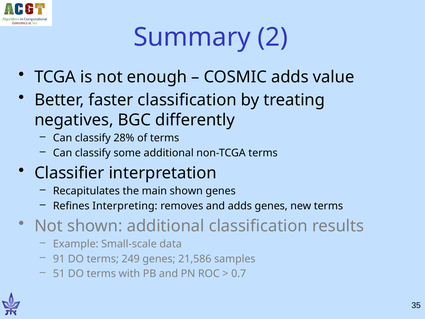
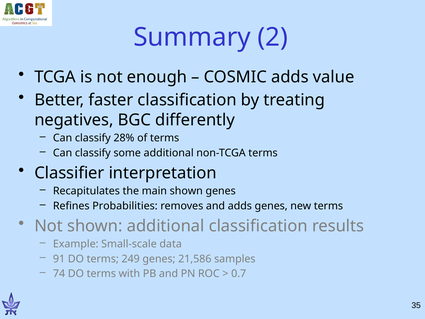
Interpreting: Interpreting -> Probabilities
51: 51 -> 74
